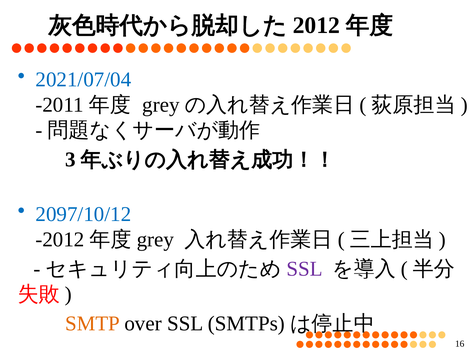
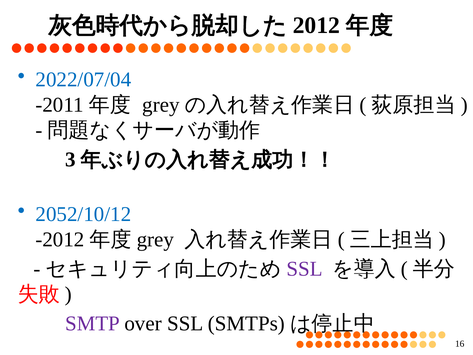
2021/07/04: 2021/07/04 -> 2022/07/04
2097/10/12: 2097/10/12 -> 2052/10/12
SMTP colour: orange -> purple
